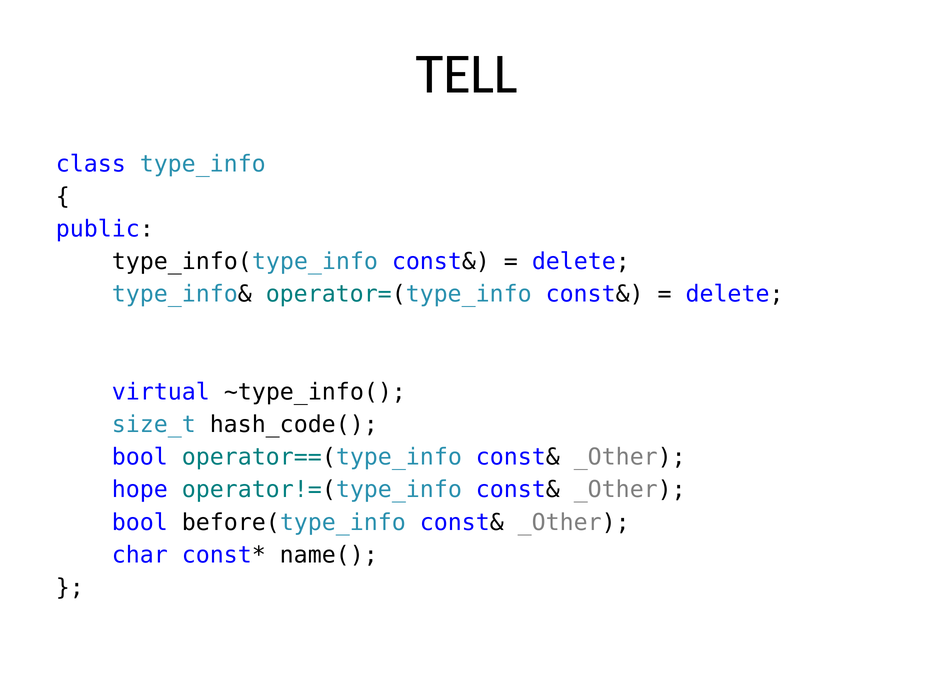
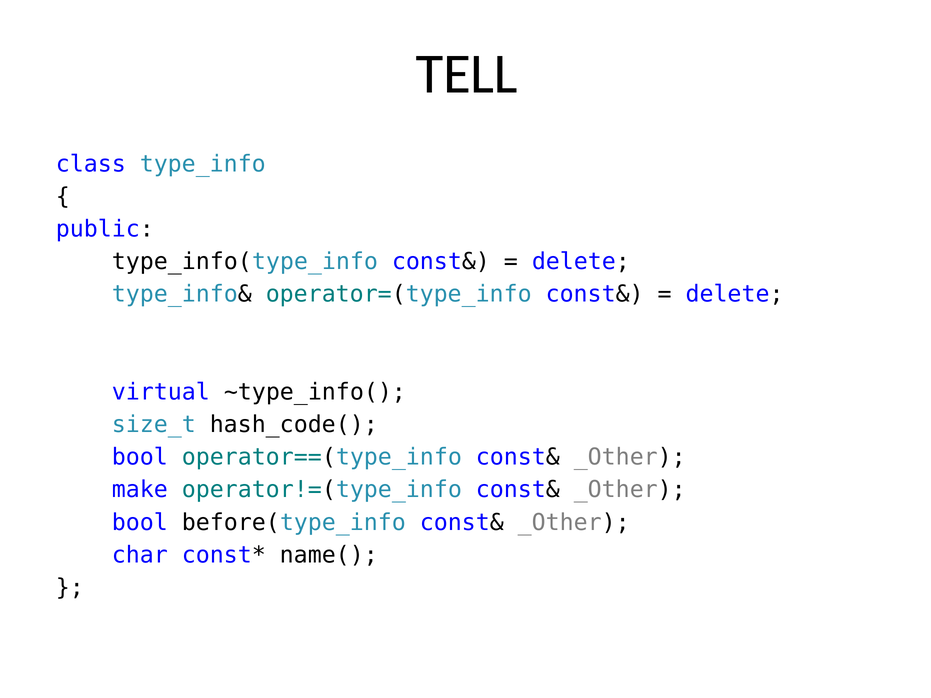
hope: hope -> make
